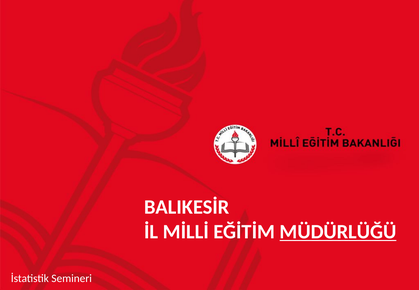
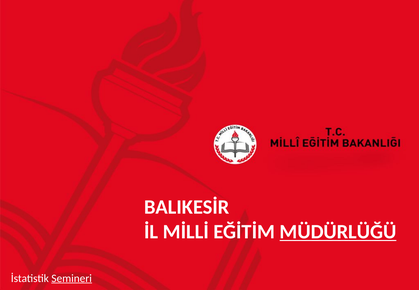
Semineri underline: none -> present
